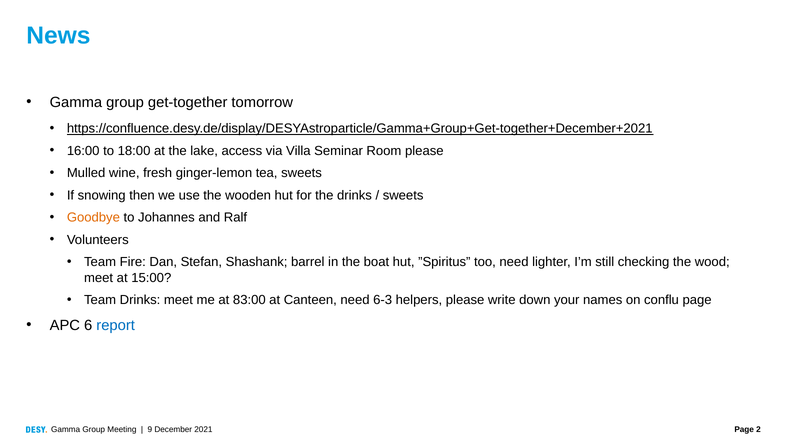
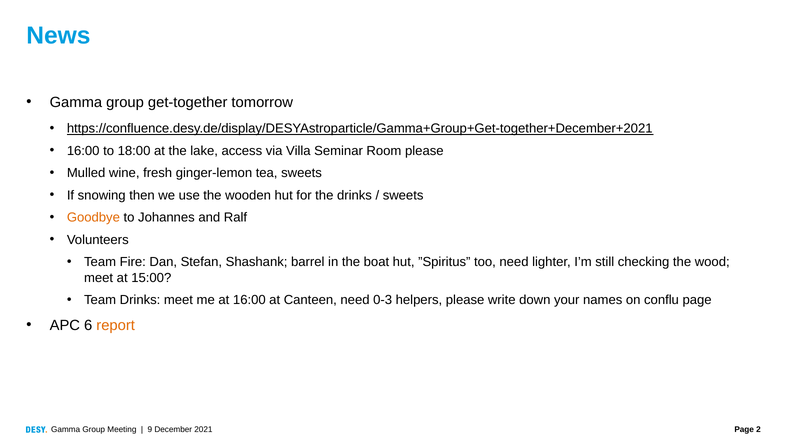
at 83:00: 83:00 -> 16:00
6-3: 6-3 -> 0-3
report colour: blue -> orange
